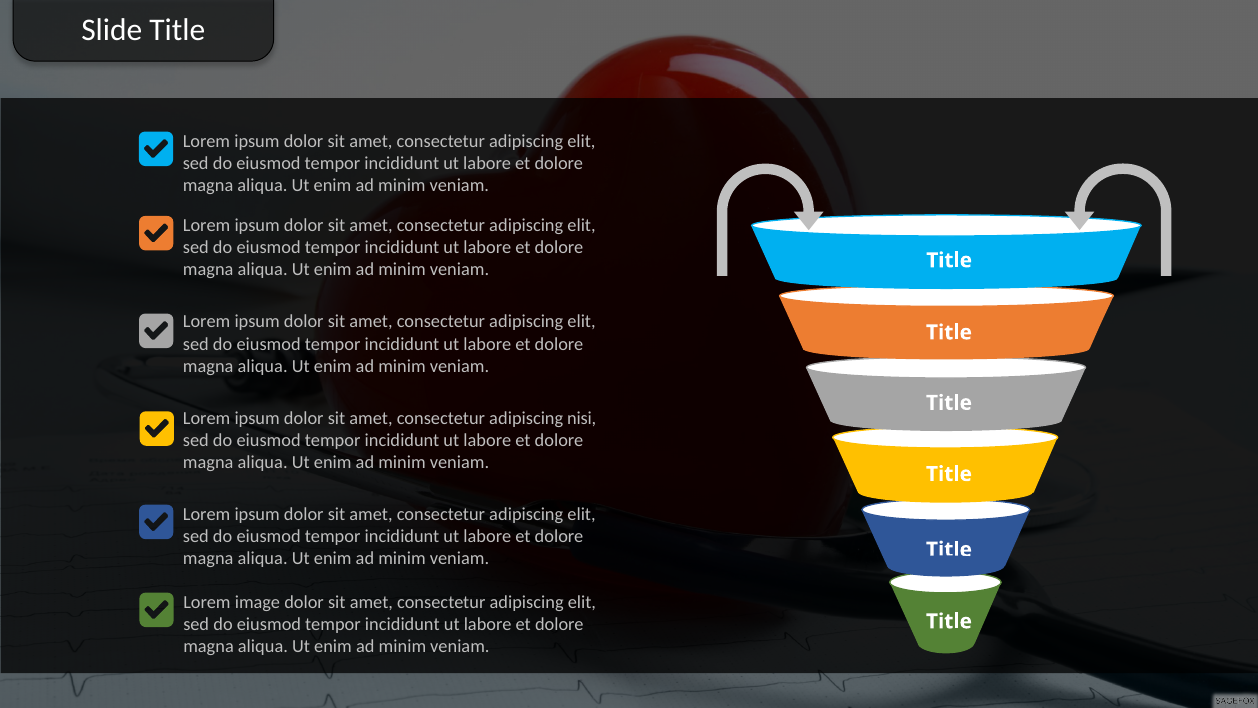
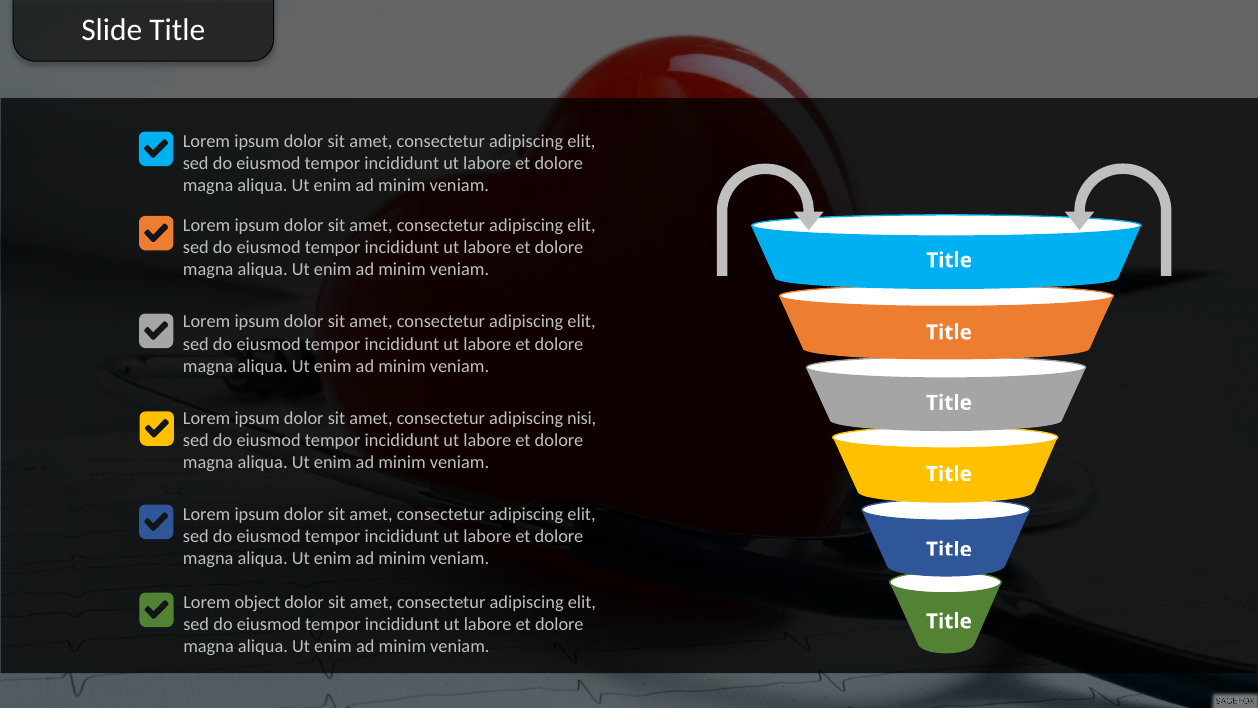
image: image -> object
